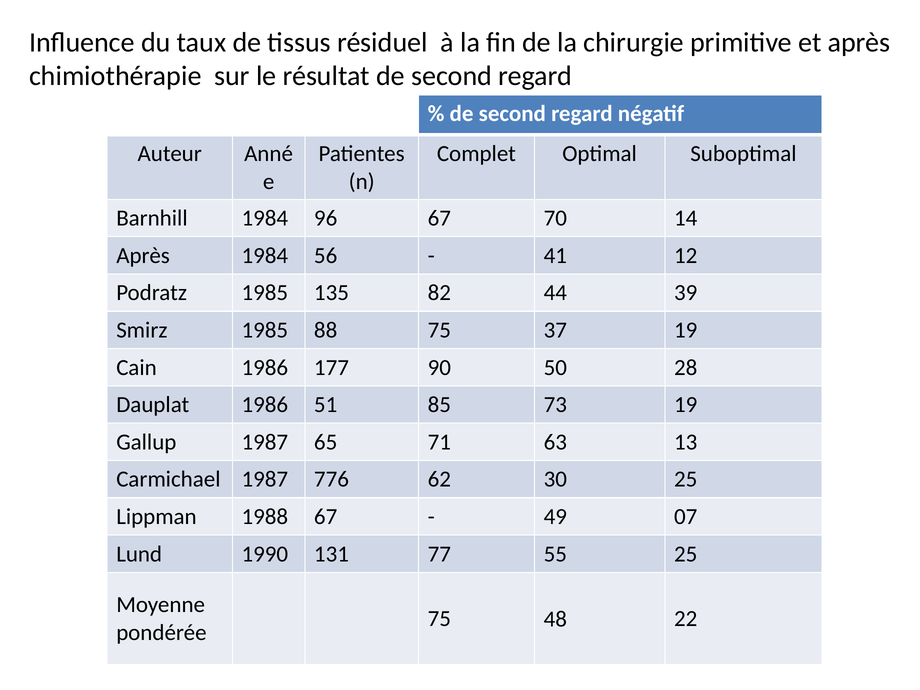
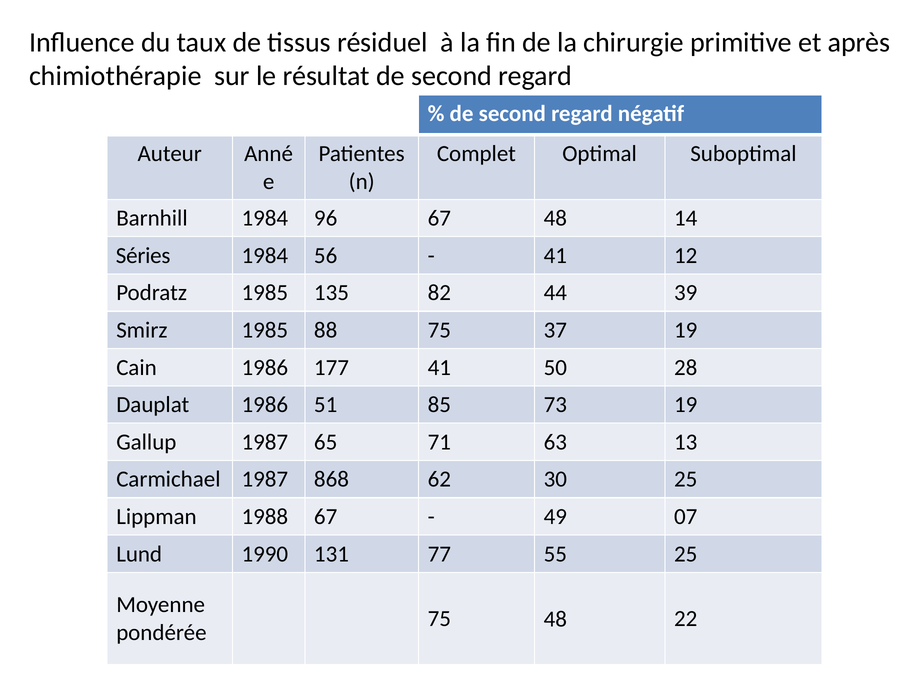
67 70: 70 -> 48
Après at (143, 256): Après -> Séries
177 90: 90 -> 41
776: 776 -> 868
